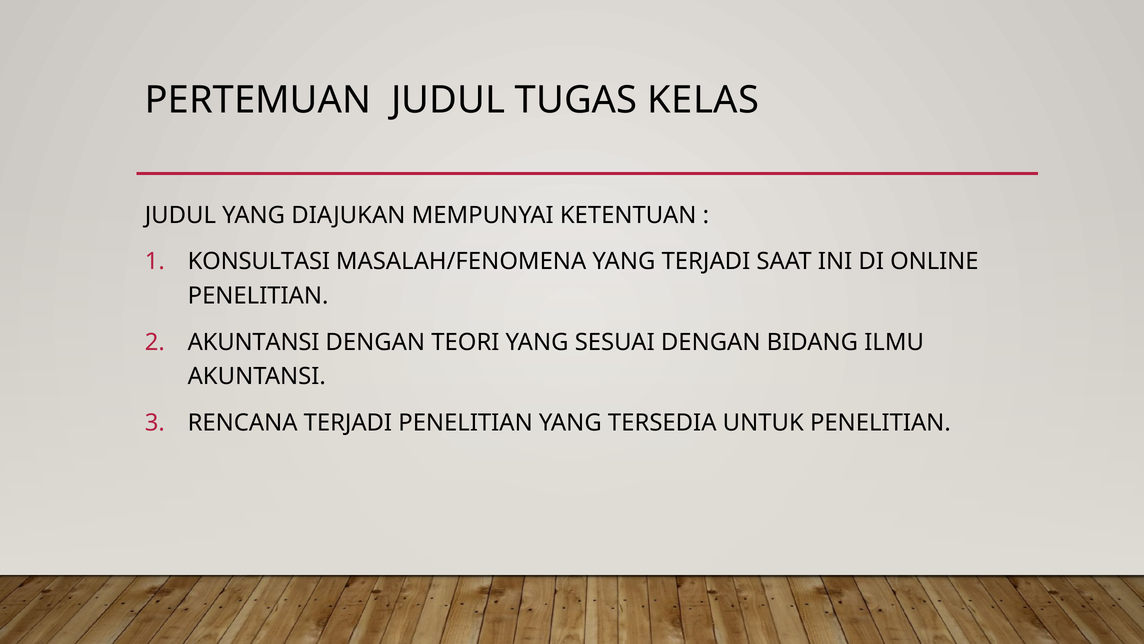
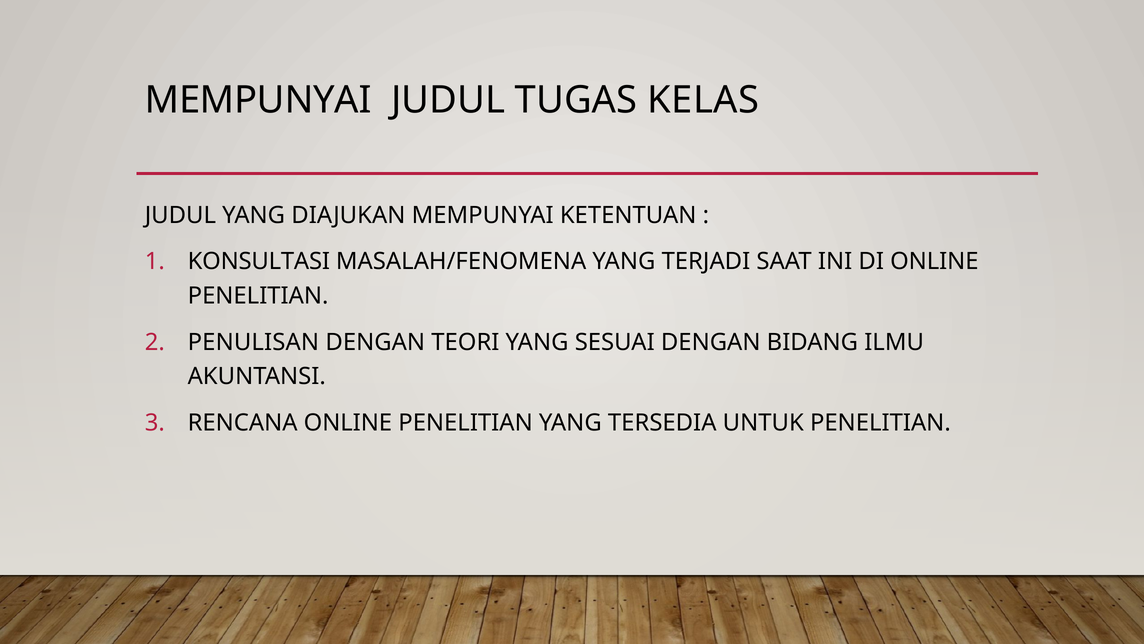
PERTEMUAN at (258, 100): PERTEMUAN -> MEMPUNYAI
AKUNTANSI at (254, 342): AKUNTANSI -> PENULISAN
RENCANA TERJADI: TERJADI -> ONLINE
